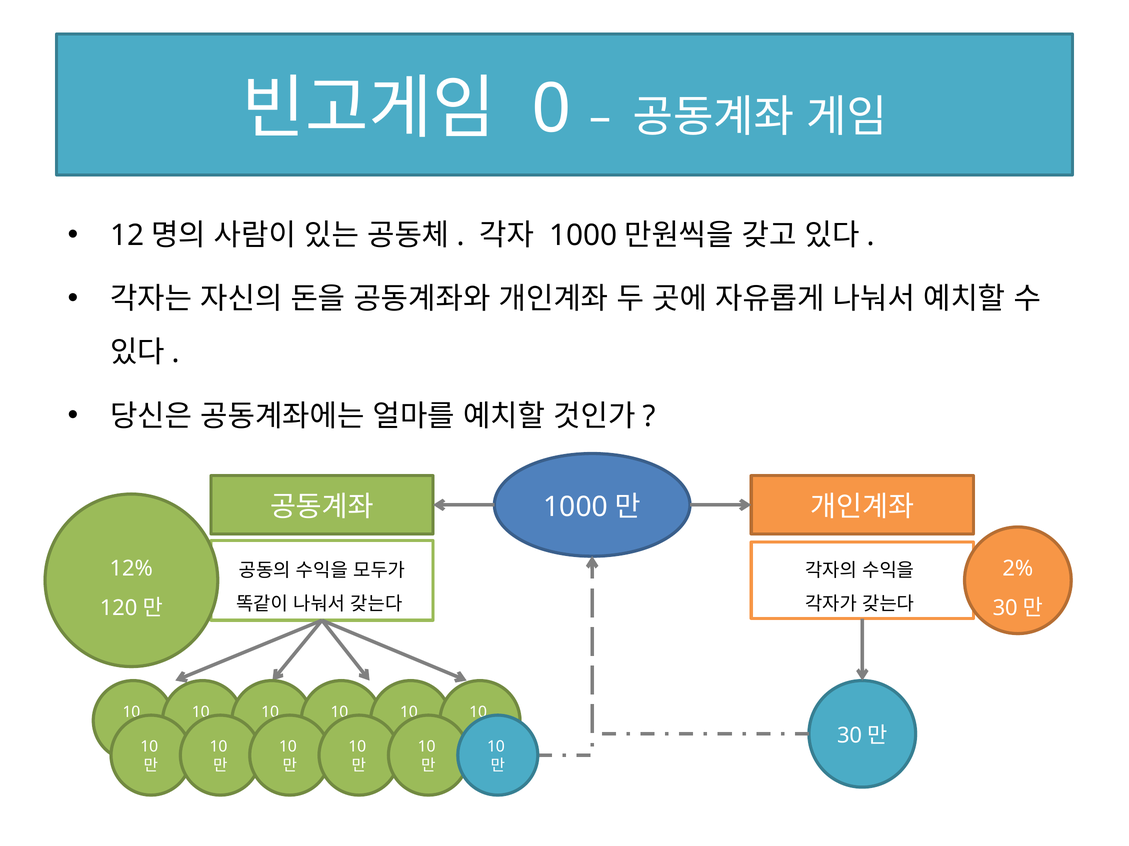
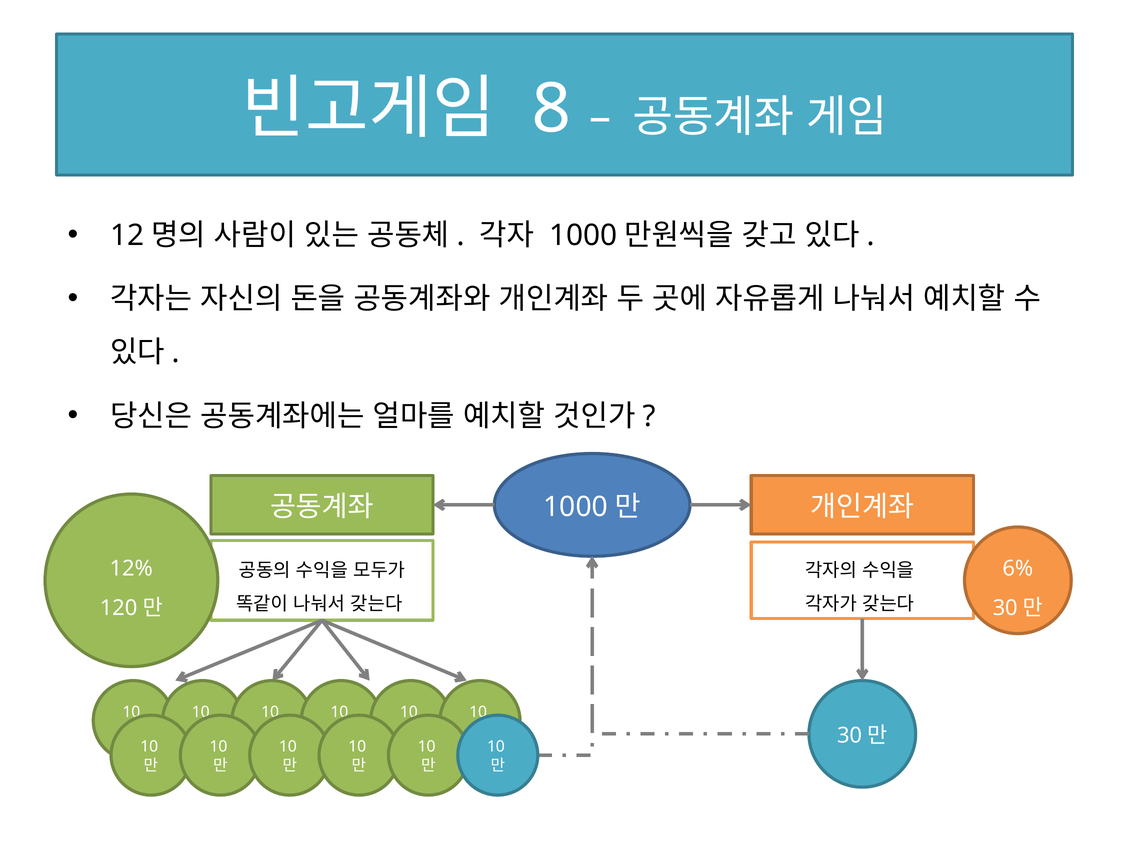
0: 0 -> 8
2%: 2% -> 6%
